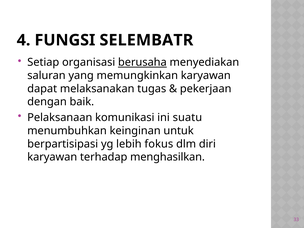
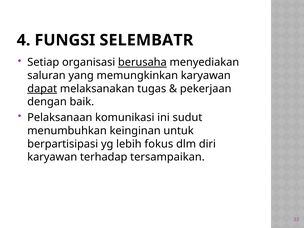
dapat underline: none -> present
suatu: suatu -> sudut
menghasilkan: menghasilkan -> tersampaikan
